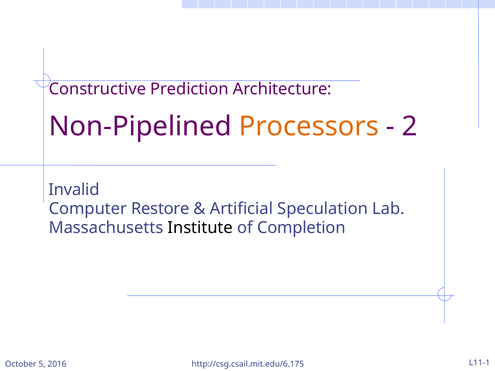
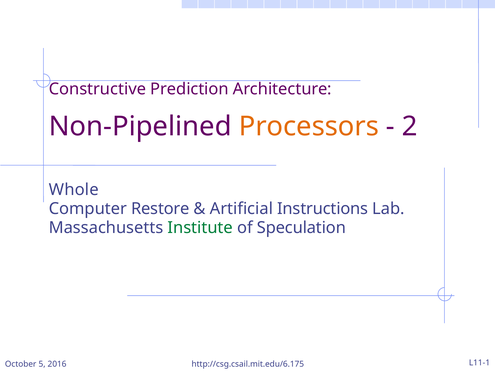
Invalid: Invalid -> Whole
Speculation: Speculation -> Instructions
Institute colour: black -> green
Completion: Completion -> Speculation
